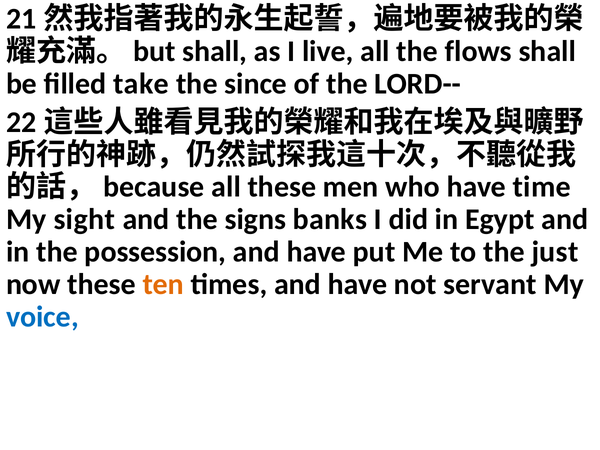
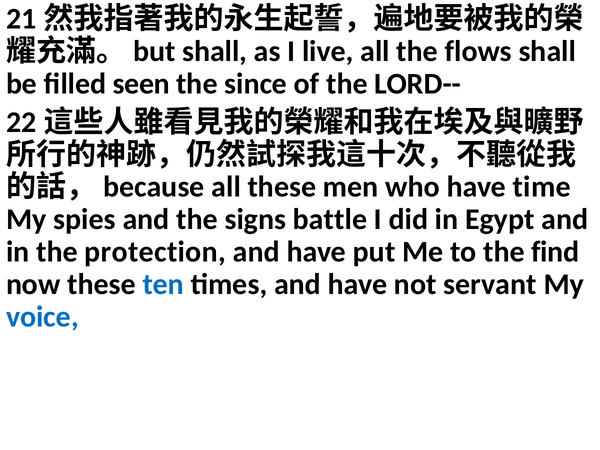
take: take -> seen
sight: sight -> spies
banks: banks -> battle
possession: possession -> protection
just: just -> find
ten colour: orange -> blue
